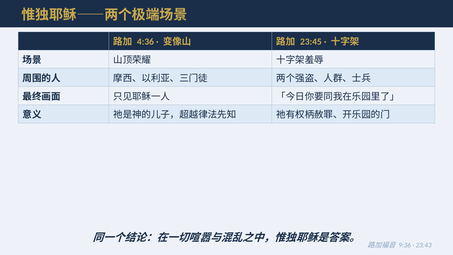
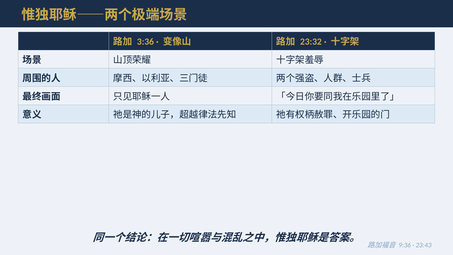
4:36: 4:36 -> 3:36
23:45: 23:45 -> 23:32
